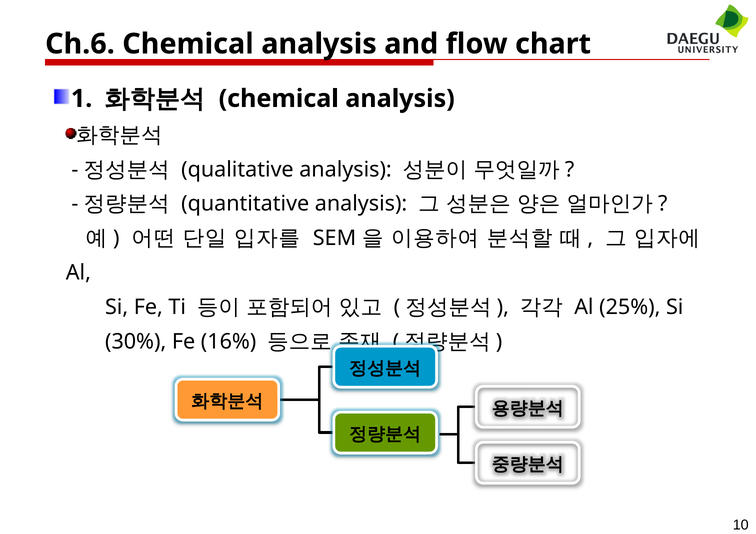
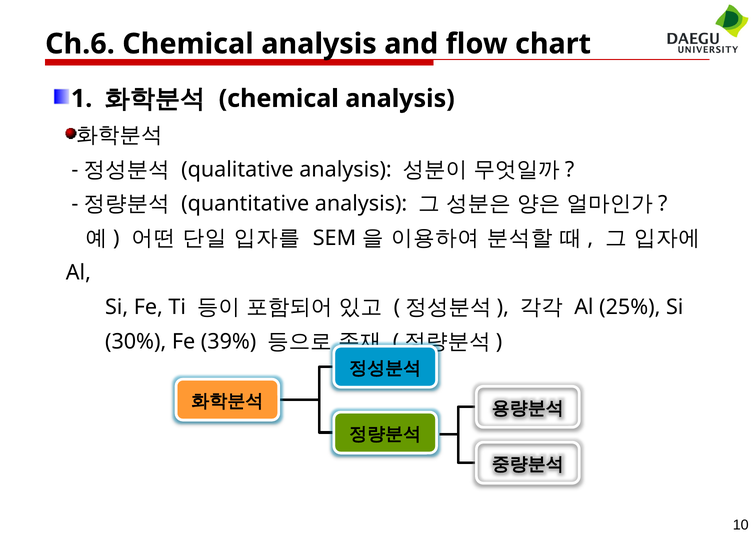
16%: 16% -> 39%
